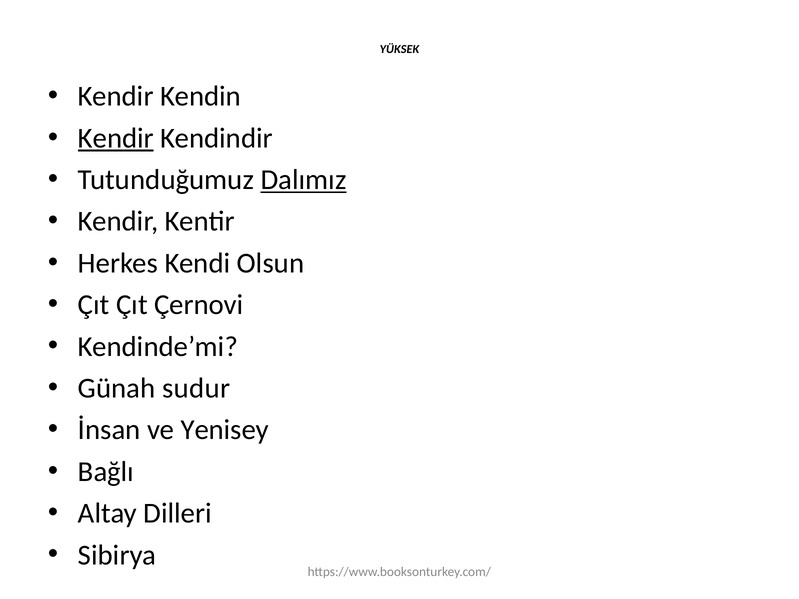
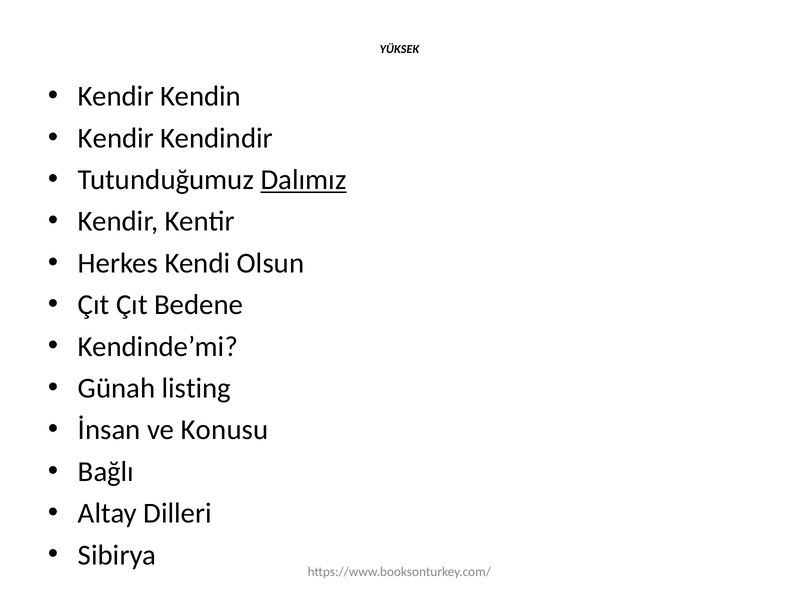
Kendir at (116, 138) underline: present -> none
Çernovi: Çernovi -> Bedene
sudur: sudur -> listing
Yenisey: Yenisey -> Konusu
